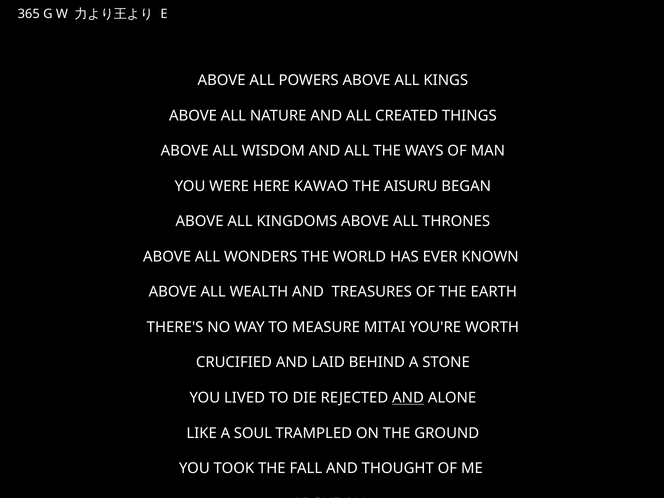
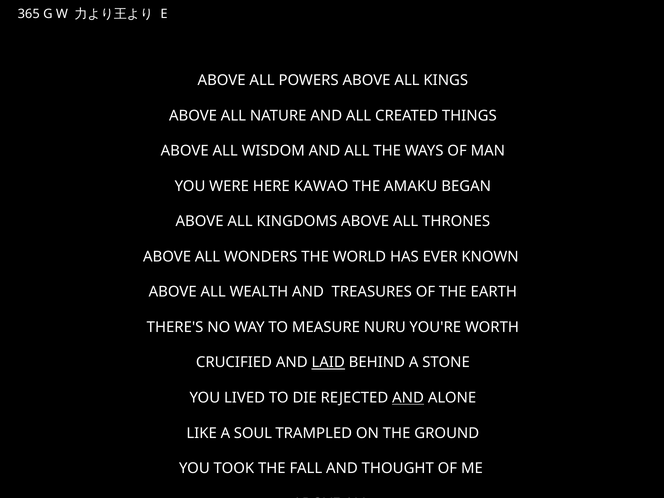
AISURU: AISURU -> AMAKU
MITAI: MITAI -> NURU
LAID underline: none -> present
